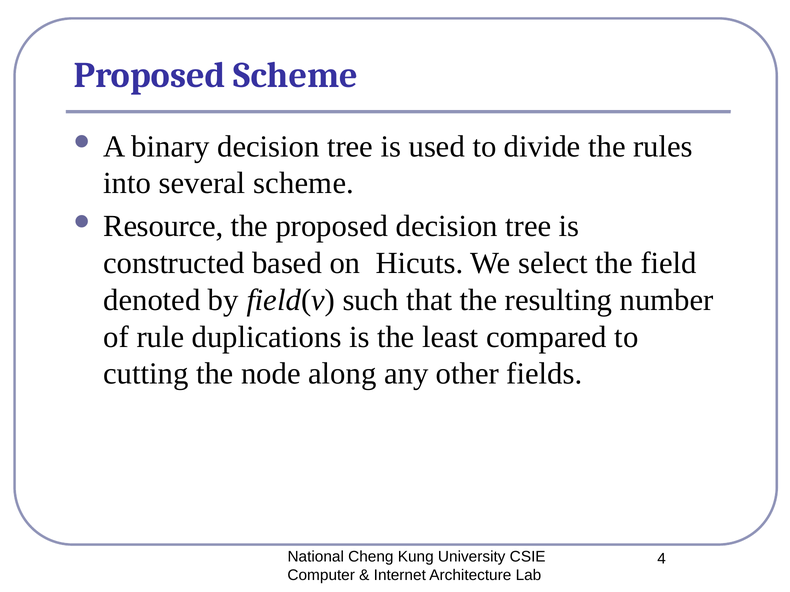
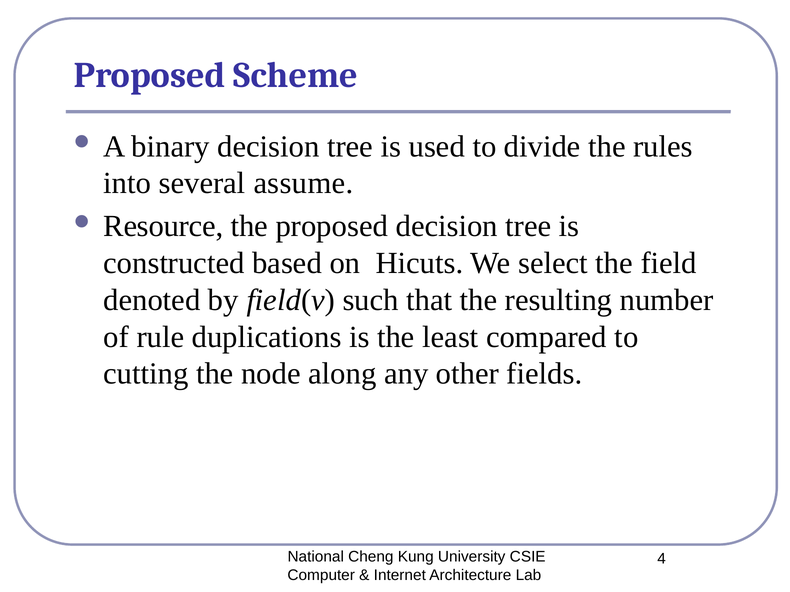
several scheme: scheme -> assume
